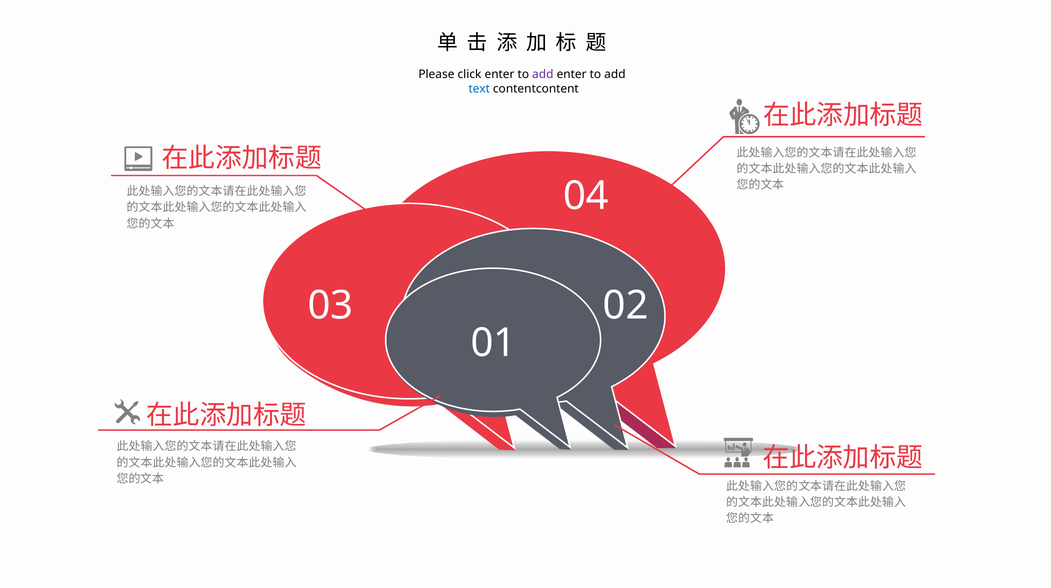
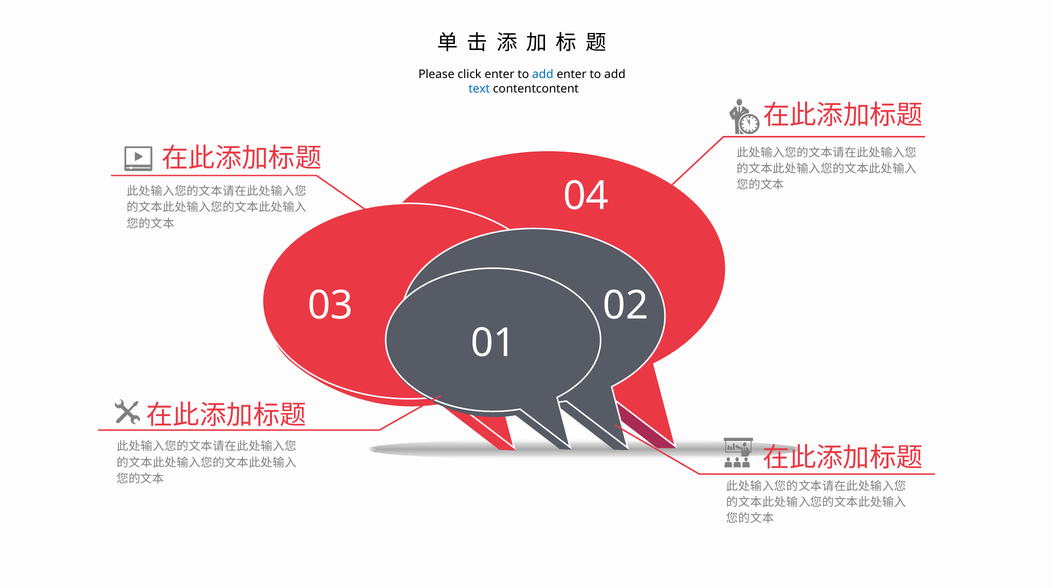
add at (543, 75) colour: purple -> blue
